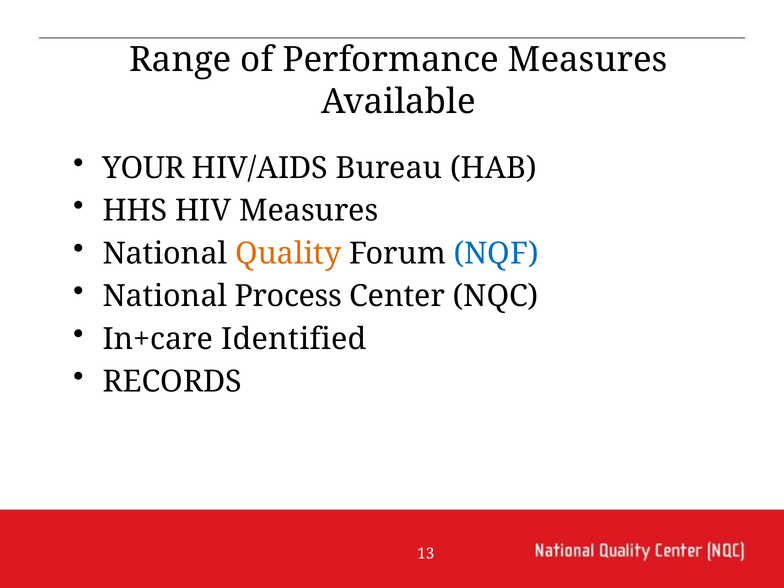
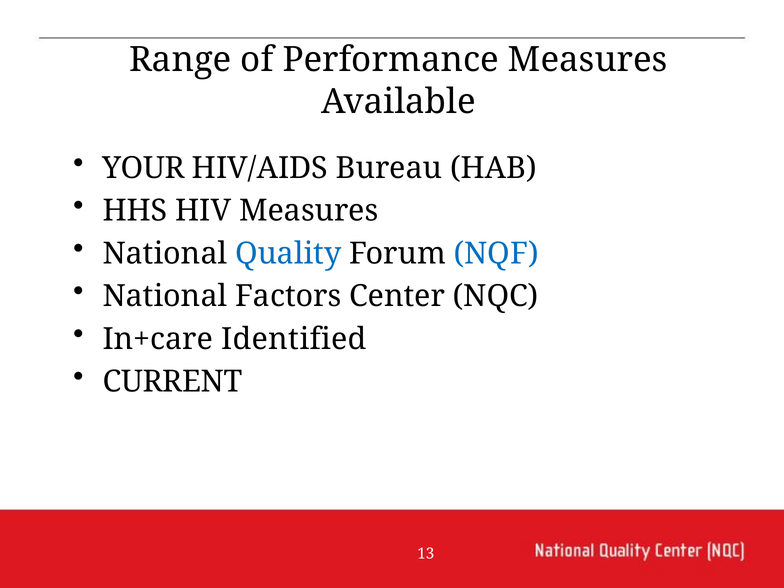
Quality colour: orange -> blue
Process: Process -> Factors
RECORDS: RECORDS -> CURRENT
